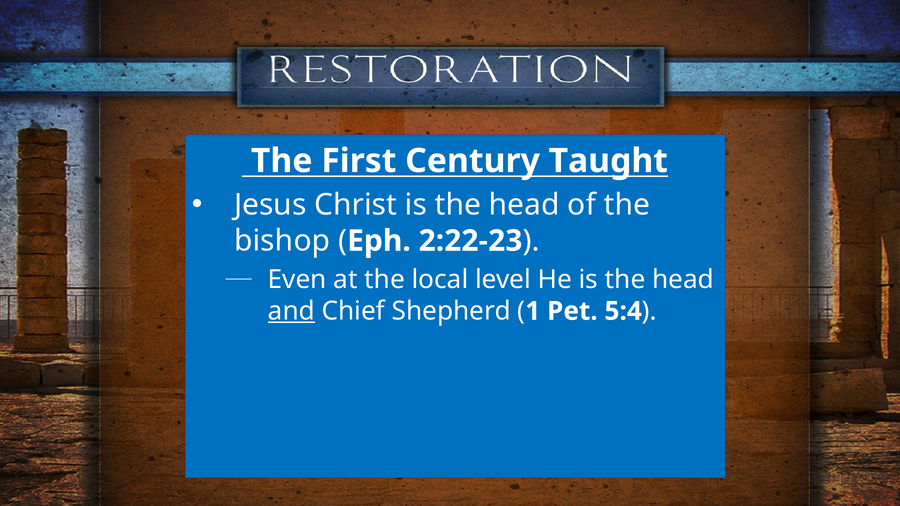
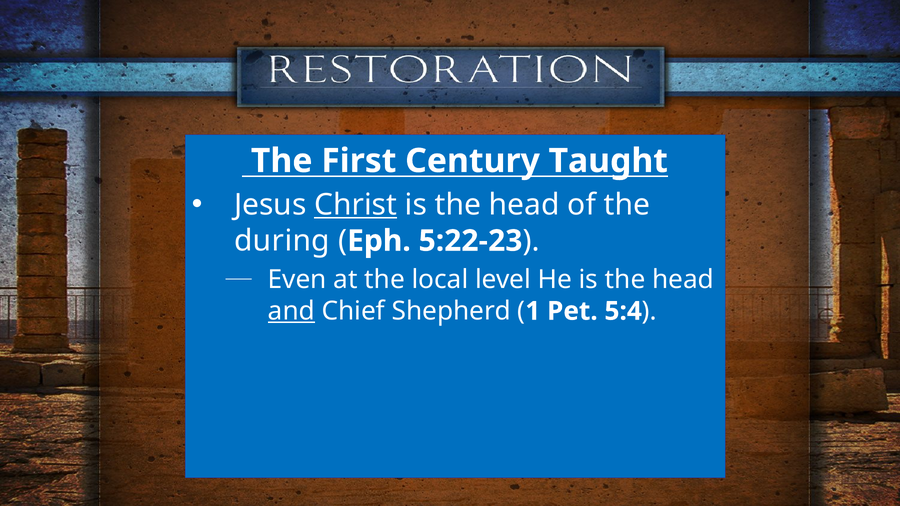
Christ underline: none -> present
bishop: bishop -> during
2:22-23: 2:22-23 -> 5:22-23
